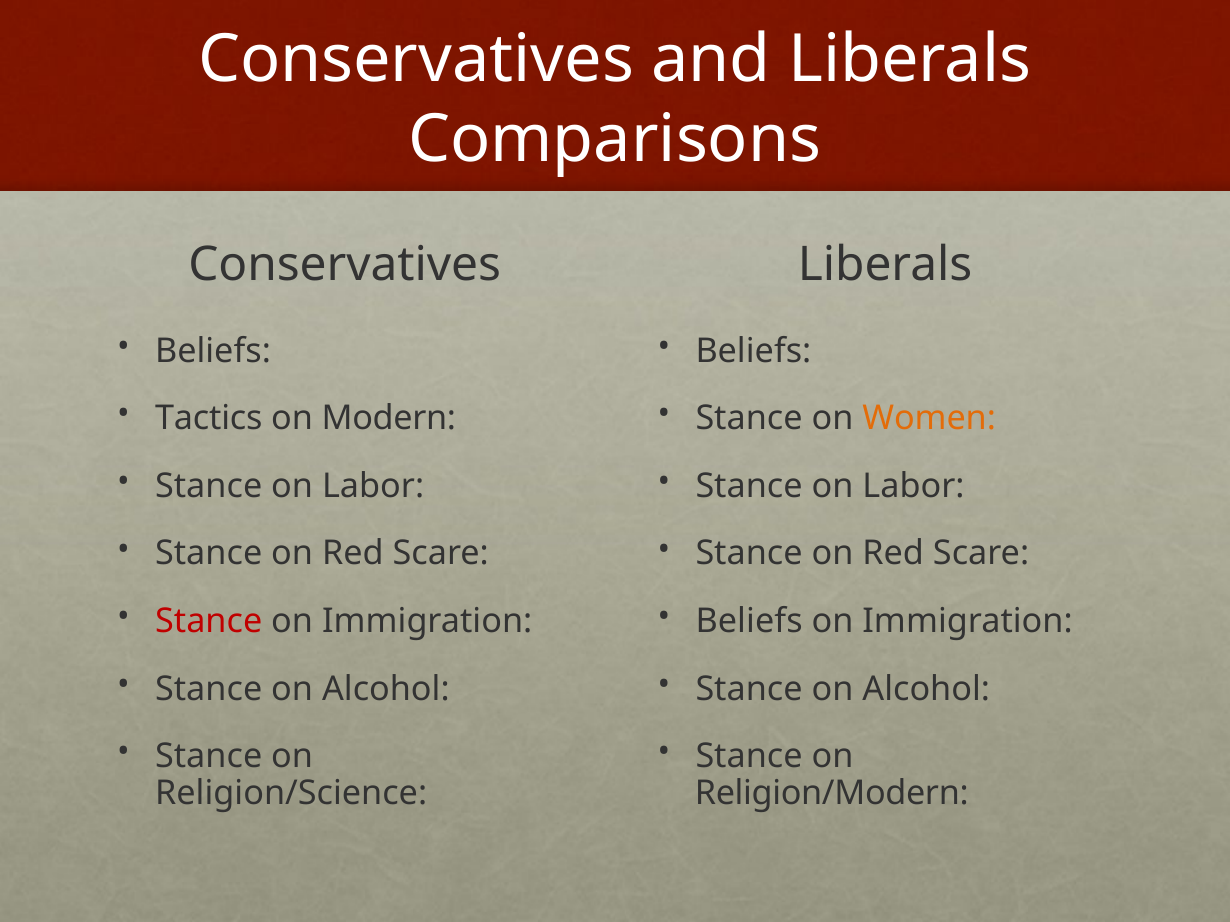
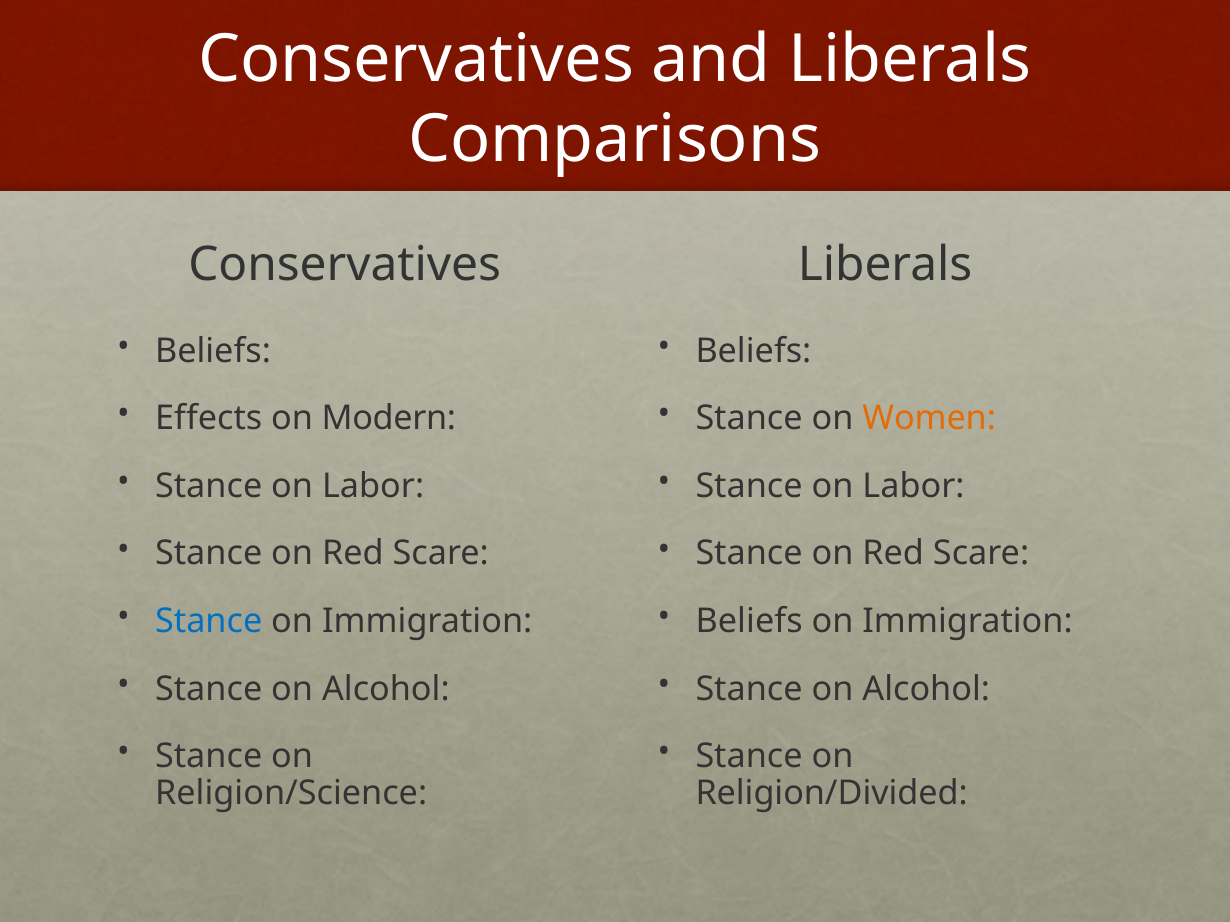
Tactics: Tactics -> Effects
Stance at (209, 622) colour: red -> blue
Religion/Modern: Religion/Modern -> Religion/Divided
